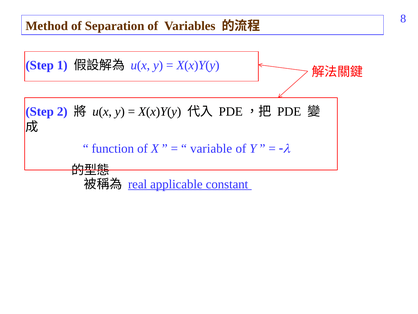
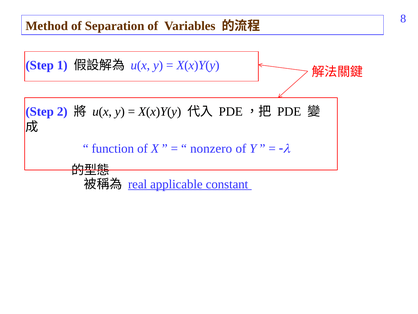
variable: variable -> nonzero
